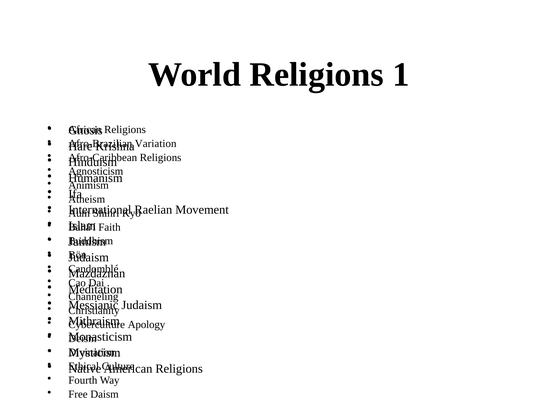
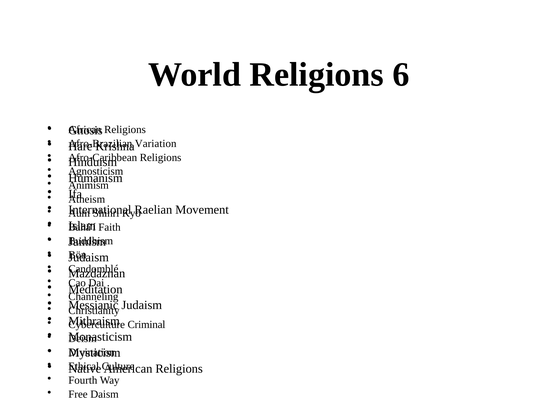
1: 1 -> 6
Apology: Apology -> Criminal
